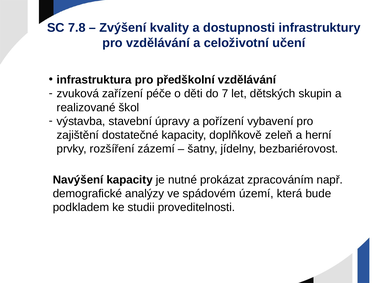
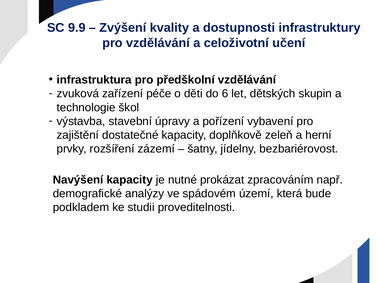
7.8: 7.8 -> 9.9
7: 7 -> 6
realizované: realizované -> technologie
